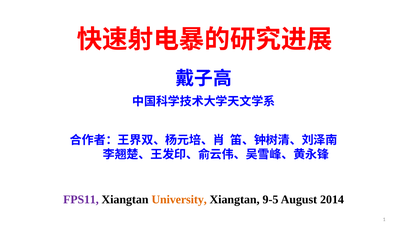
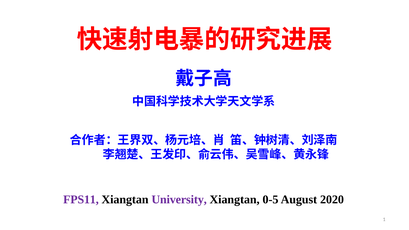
University colour: orange -> purple
9-5: 9-5 -> 0-5
2014: 2014 -> 2020
